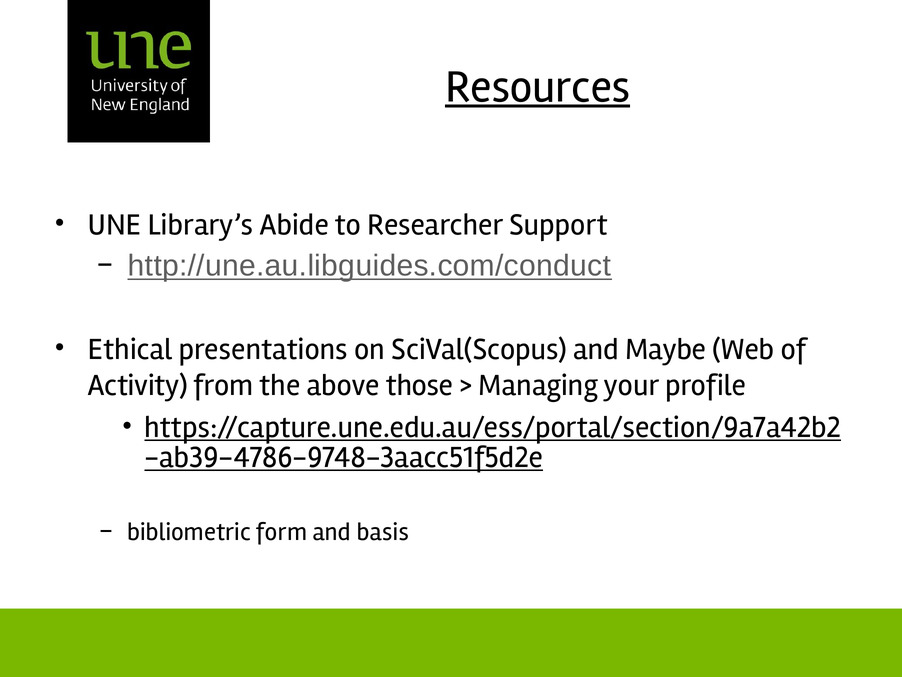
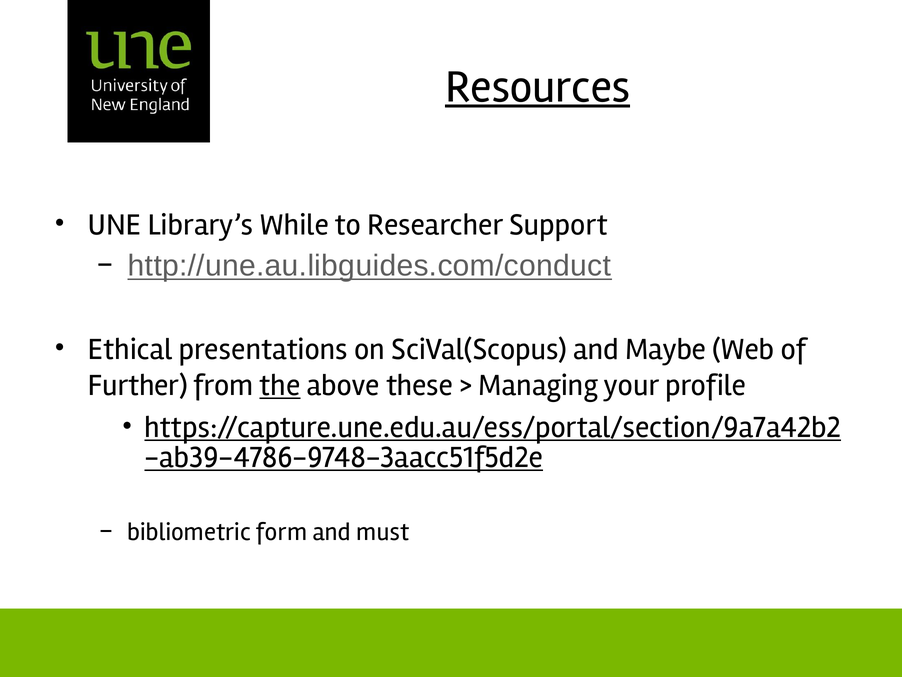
Abide: Abide -> While
Activity: Activity -> Further
the underline: none -> present
those: those -> these
basis: basis -> must
